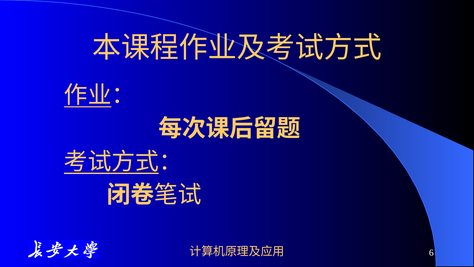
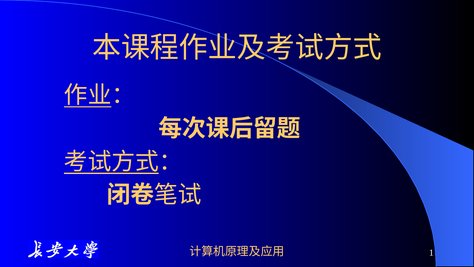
6: 6 -> 1
